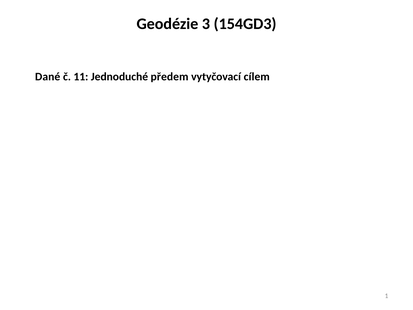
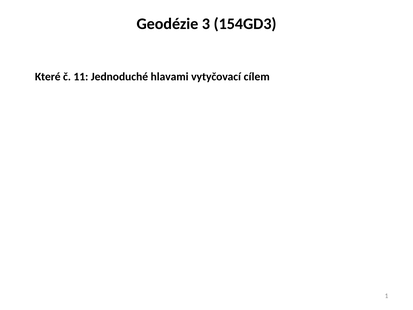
Dané: Dané -> Které
předem: předem -> hlavami
